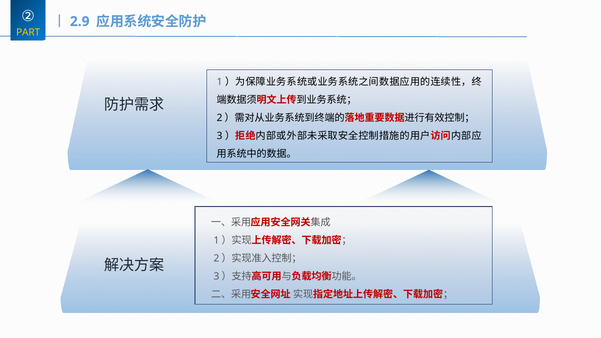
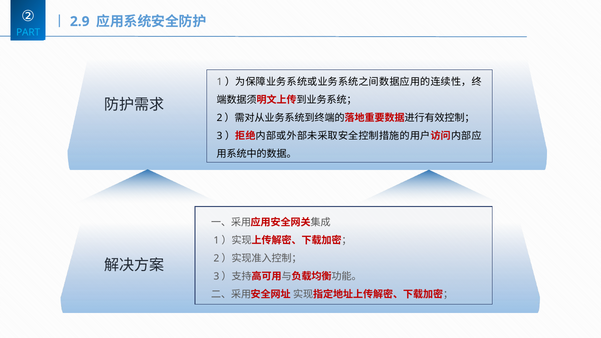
PART colour: yellow -> light blue
